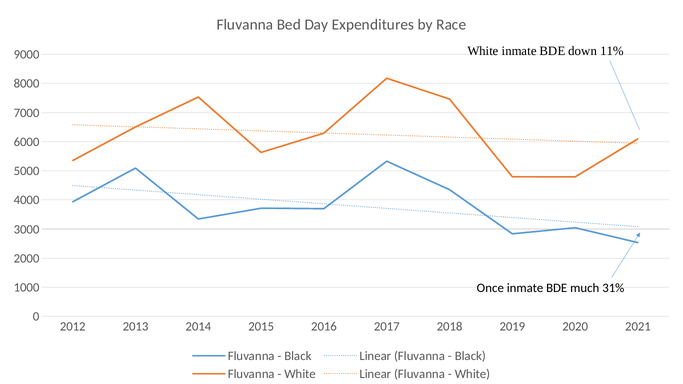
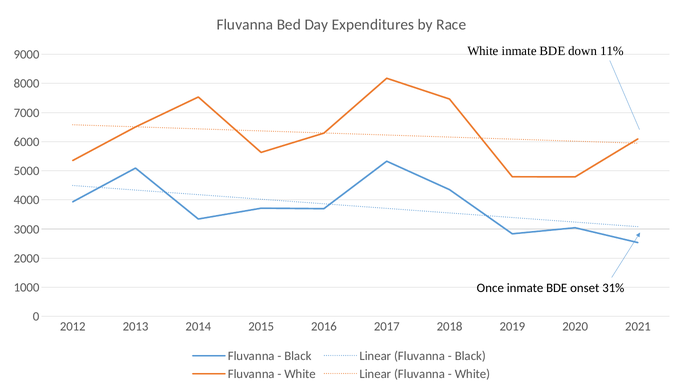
much: much -> onset
